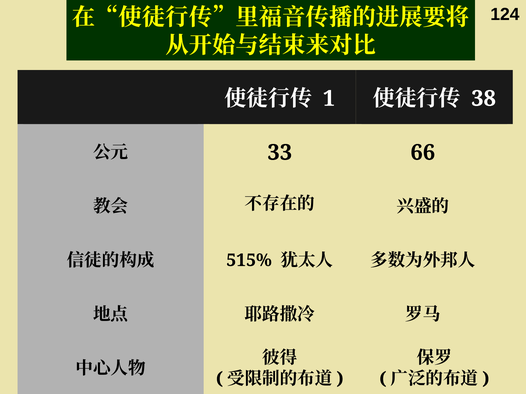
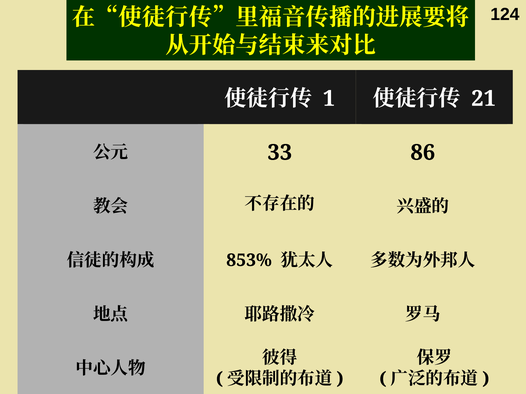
38: 38 -> 21
66: 66 -> 86
515%: 515% -> 853%
